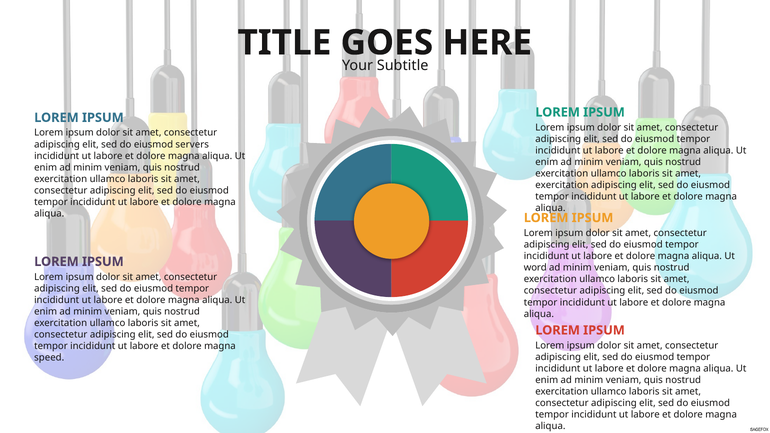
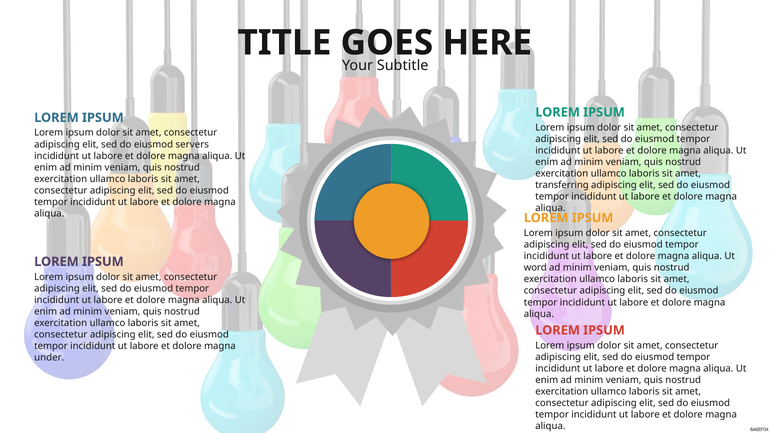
exercitation at (562, 185): exercitation -> transferring
speed: speed -> under
